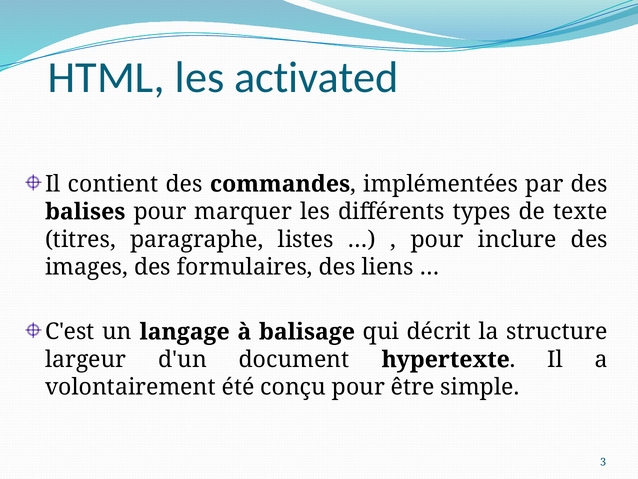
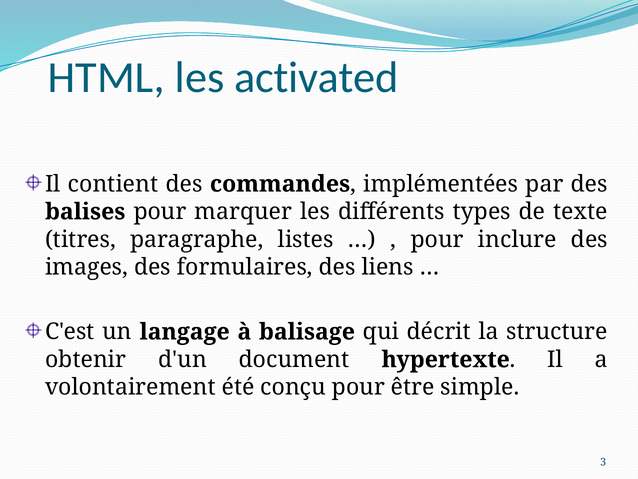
largeur: largeur -> obtenir
